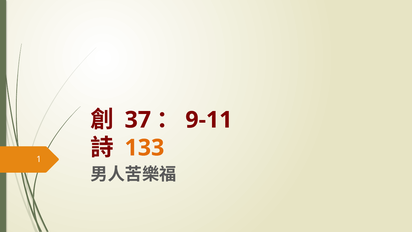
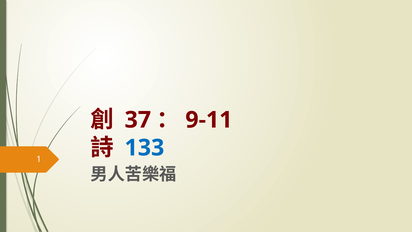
133 colour: orange -> blue
